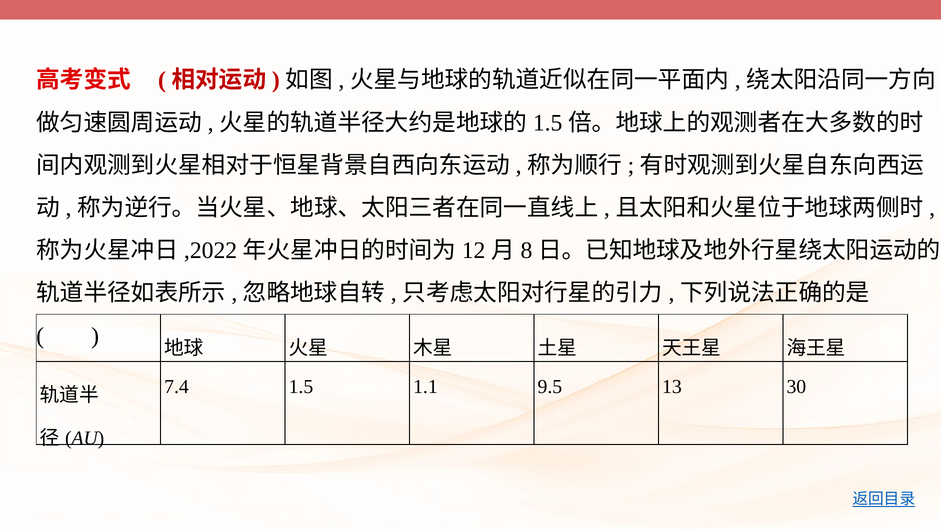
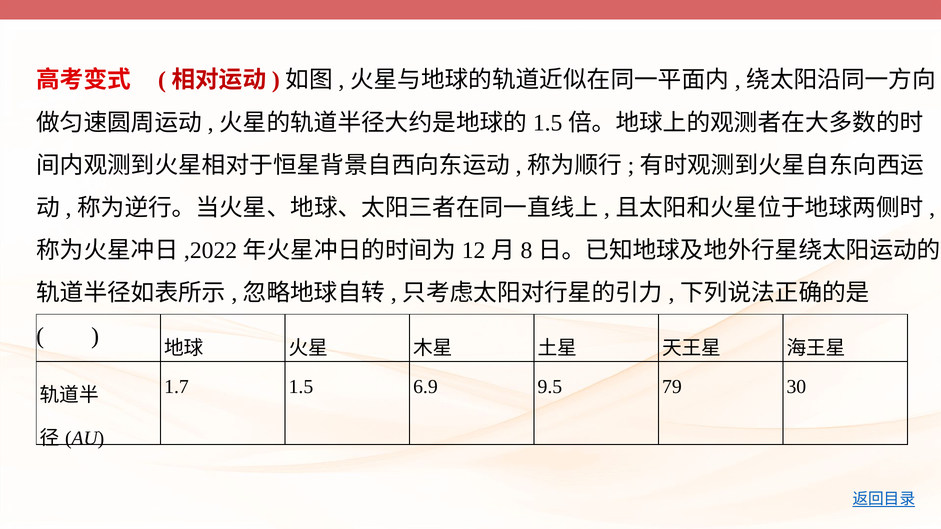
7.4: 7.4 -> 1.7
1.1: 1.1 -> 6.9
13: 13 -> 79
